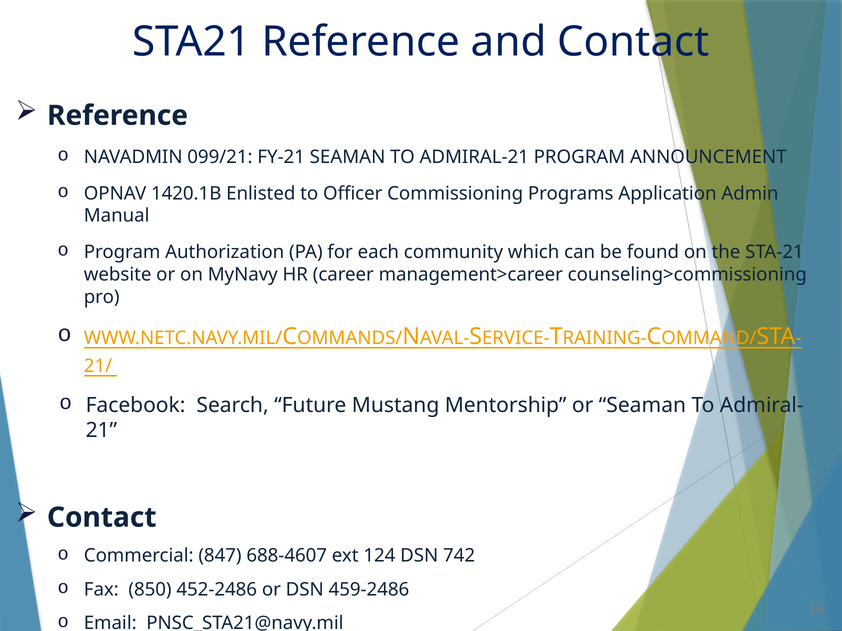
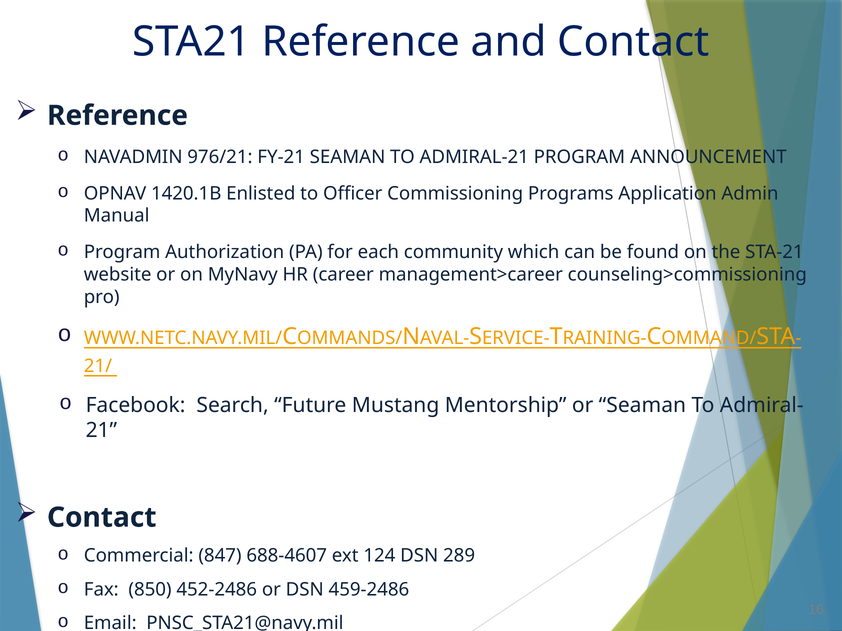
099/21: 099/21 -> 976/21
742: 742 -> 289
